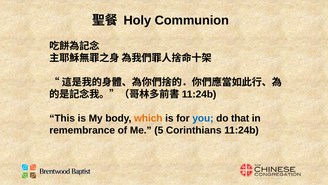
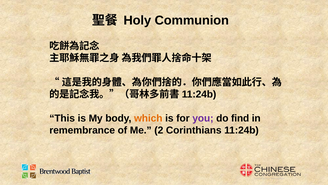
you colour: blue -> purple
that: that -> find
5: 5 -> 2
